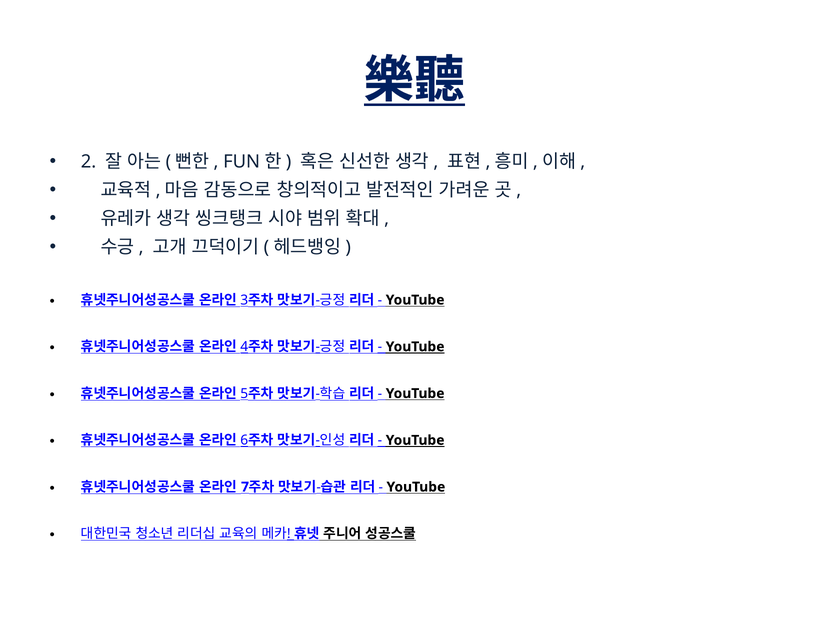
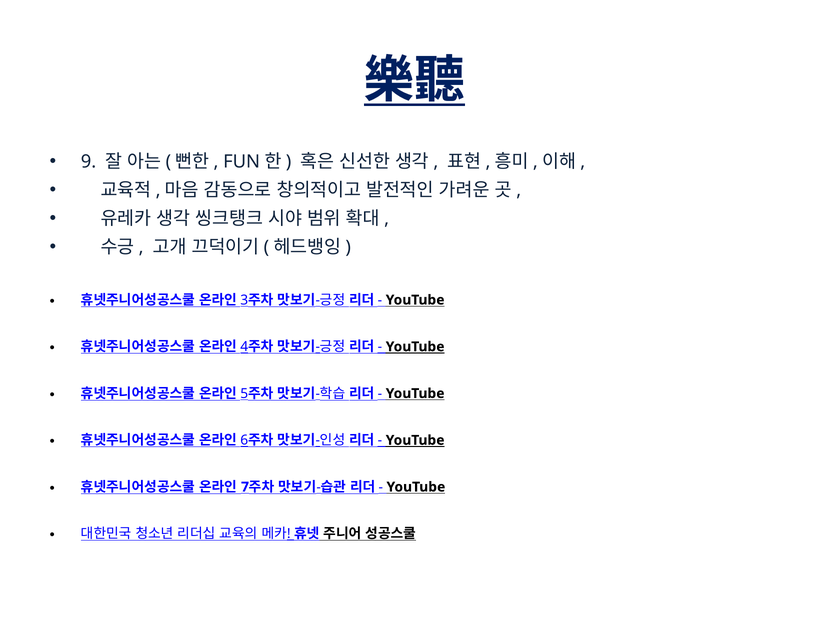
2: 2 -> 9
